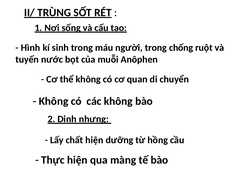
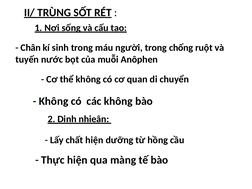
Hình: Hình -> Chân
nhưng: nhưng -> nhieân
